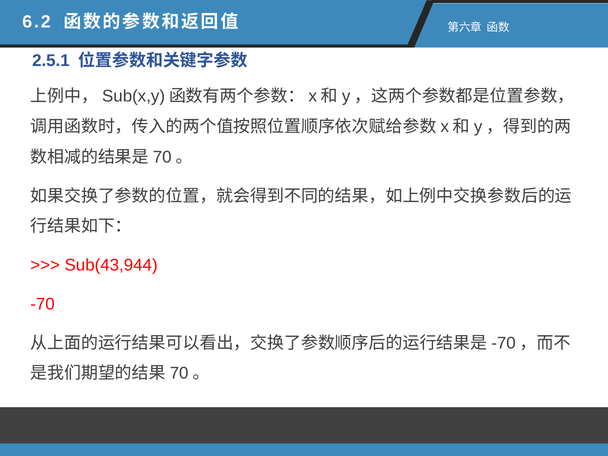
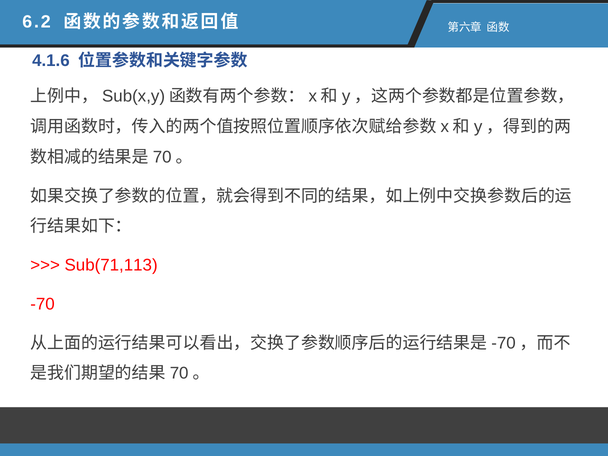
2.5.1: 2.5.1 -> 4.1.6
Sub(43,944: Sub(43,944 -> Sub(71,113
